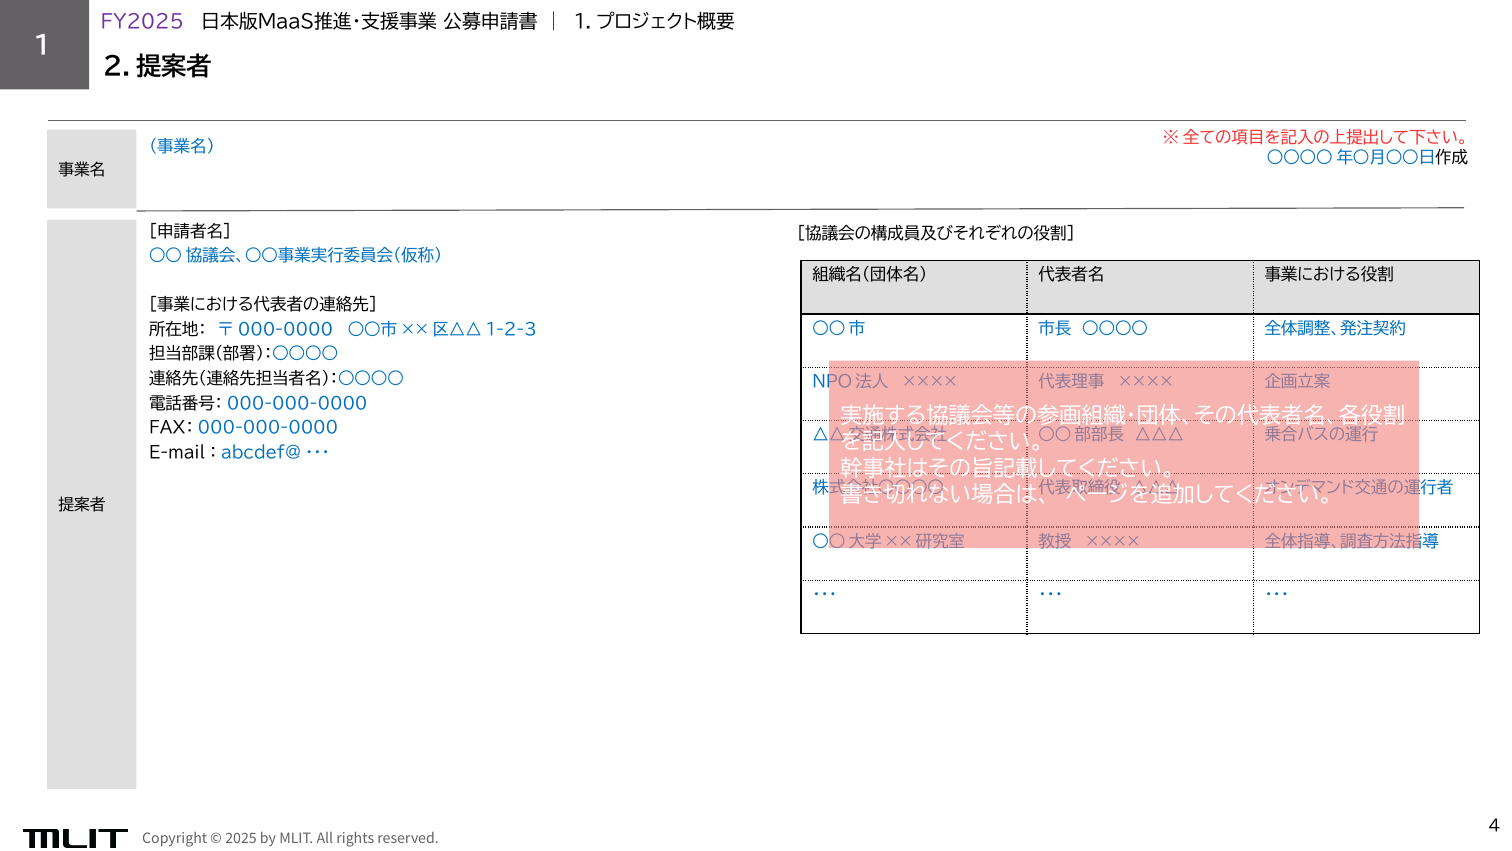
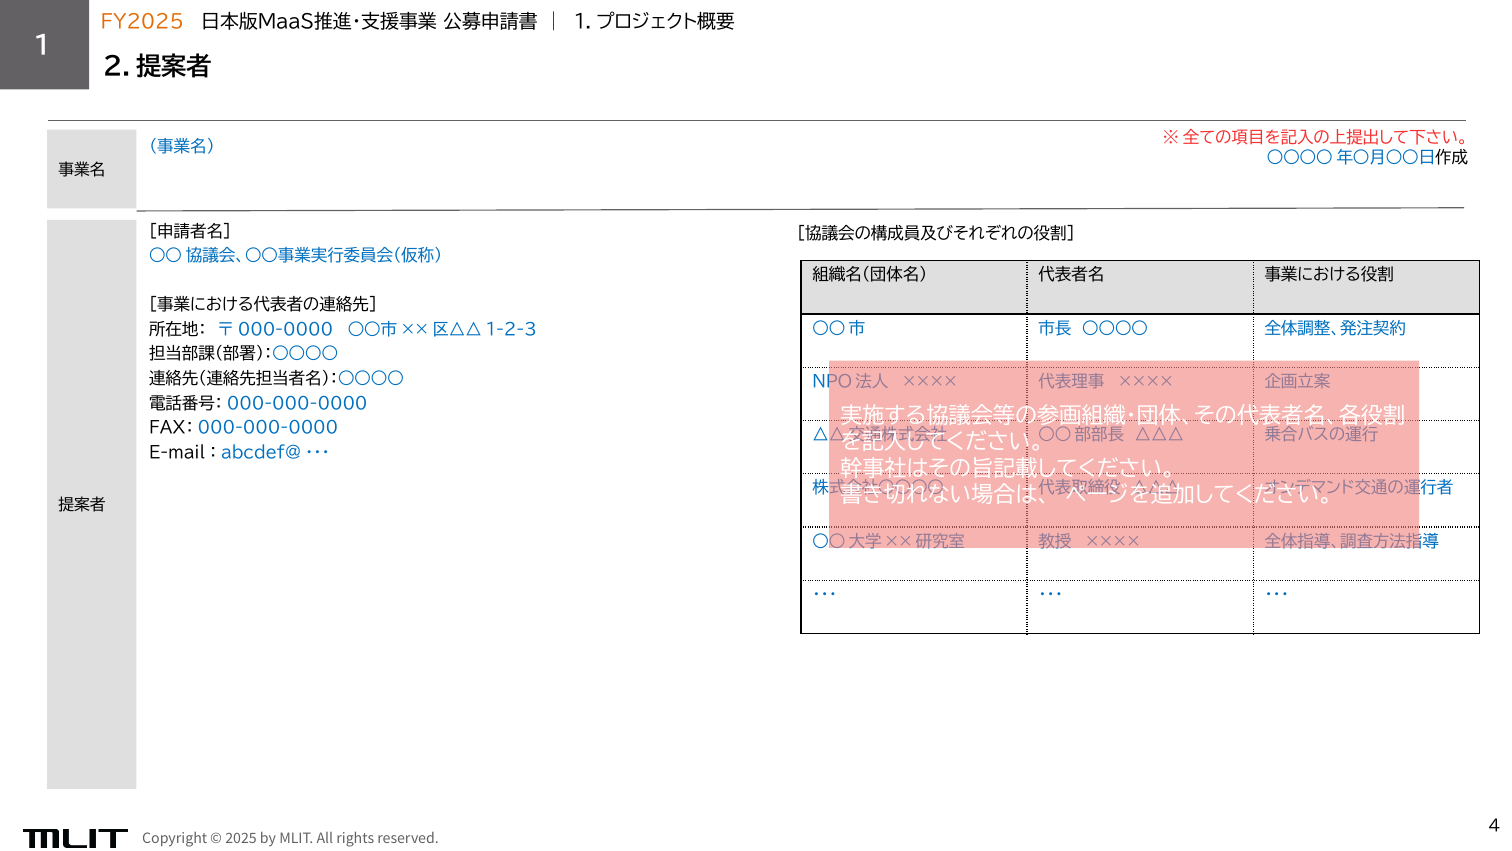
FY2025 colour: purple -> orange
